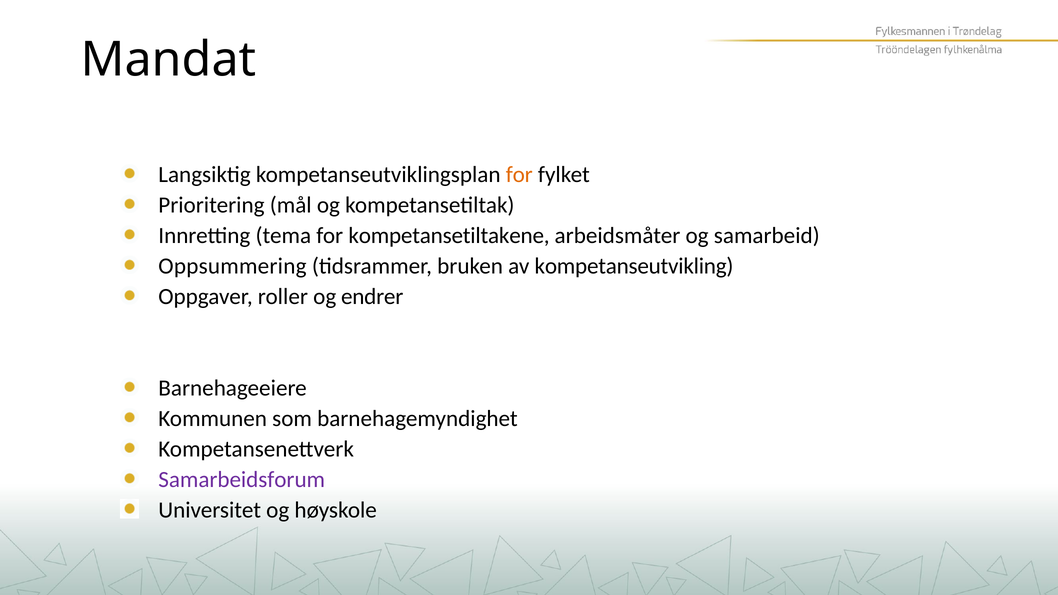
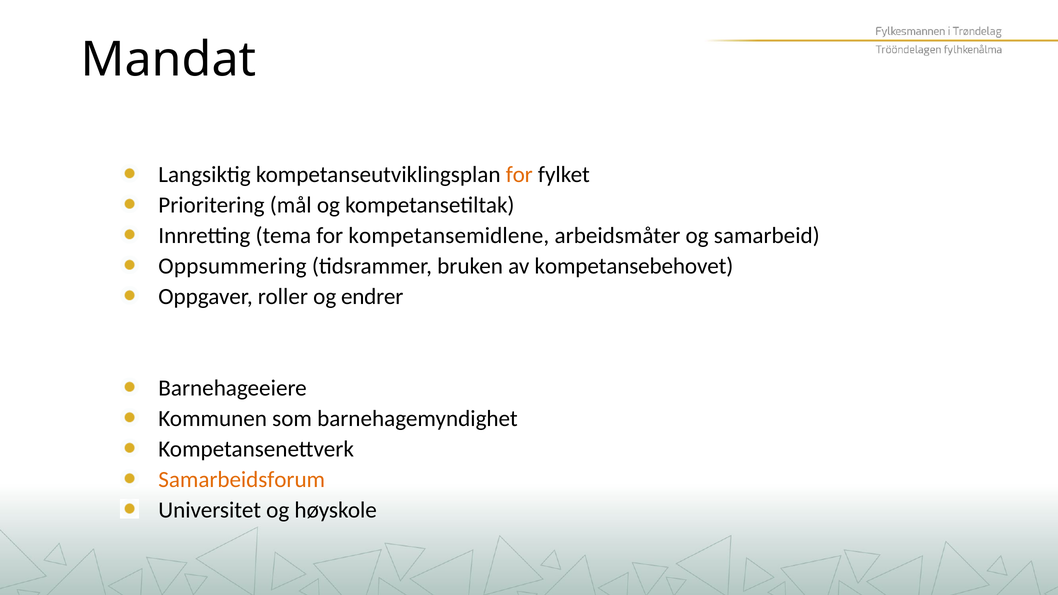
kompetansetiltakene: kompetansetiltakene -> kompetansemidlene
kompetanseutvikling: kompetanseutvikling -> kompetansebehovet
Samarbeidsforum colour: purple -> orange
